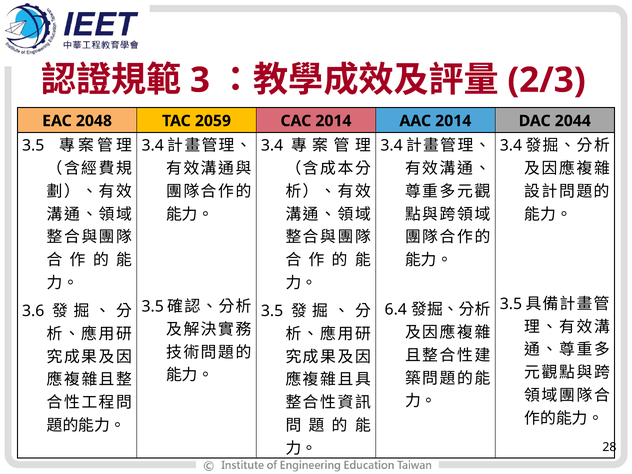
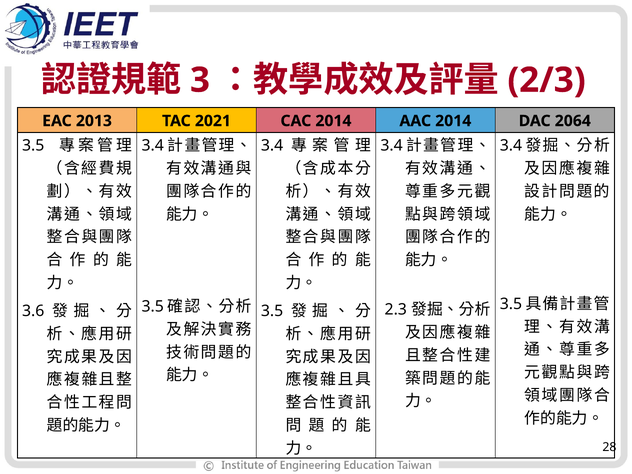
2048: 2048 -> 2013
2059: 2059 -> 2021
2044: 2044 -> 2064
6.4: 6.4 -> 2.3
